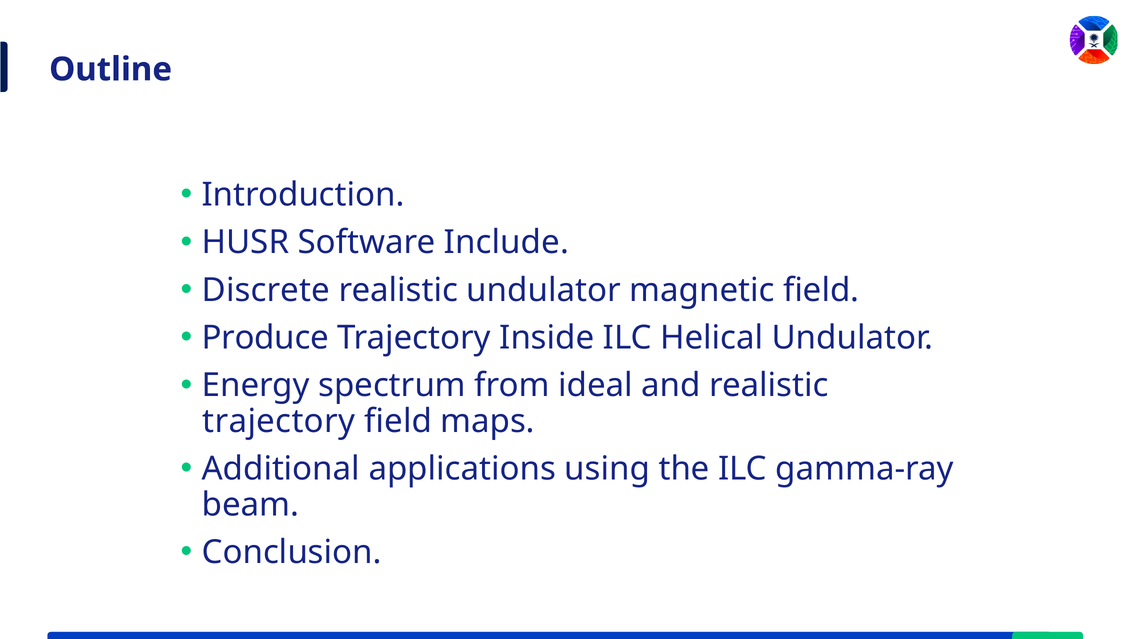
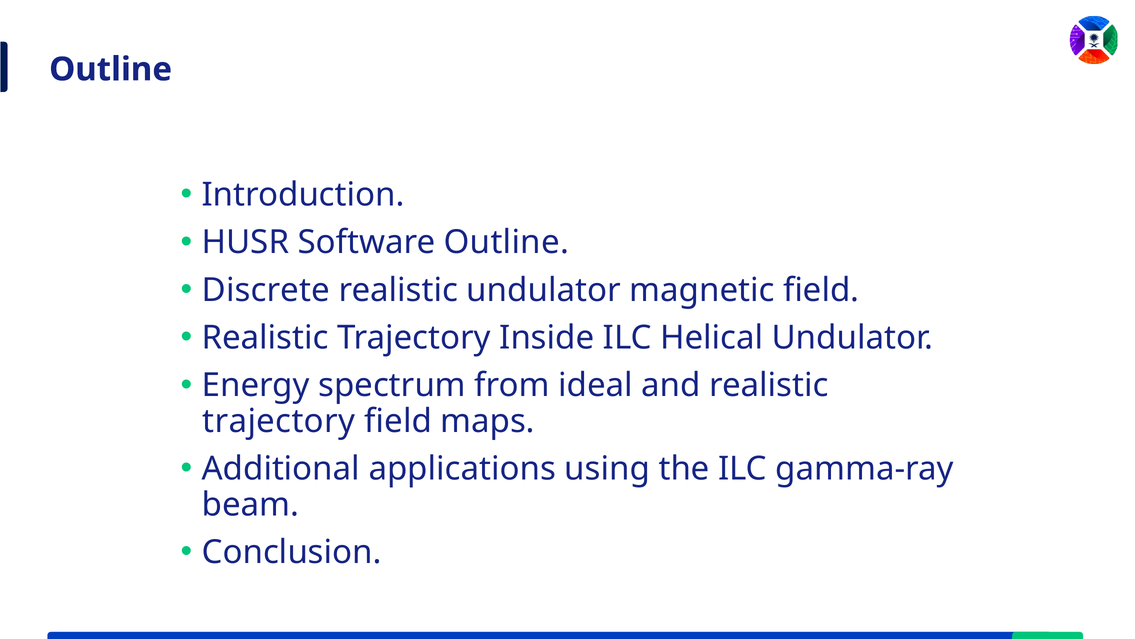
Software Include: Include -> Outline
Produce at (265, 337): Produce -> Realistic
